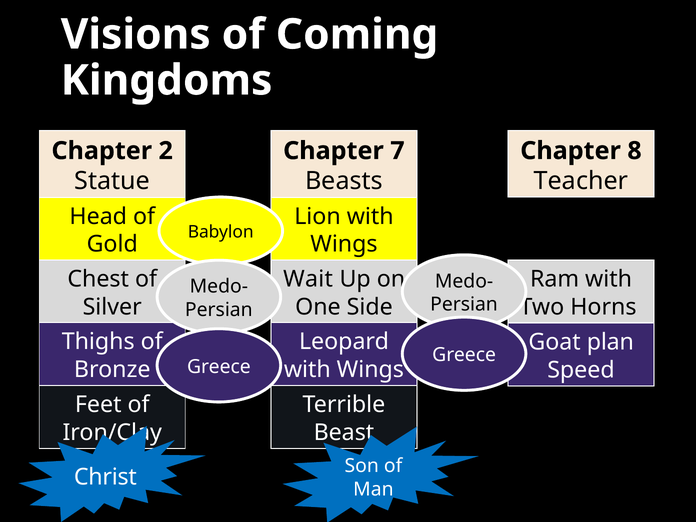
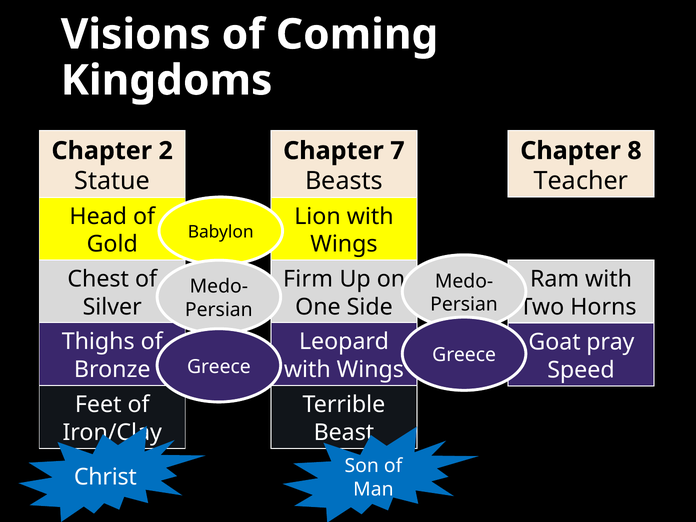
Wait: Wait -> Firm
plan: plan -> pray
